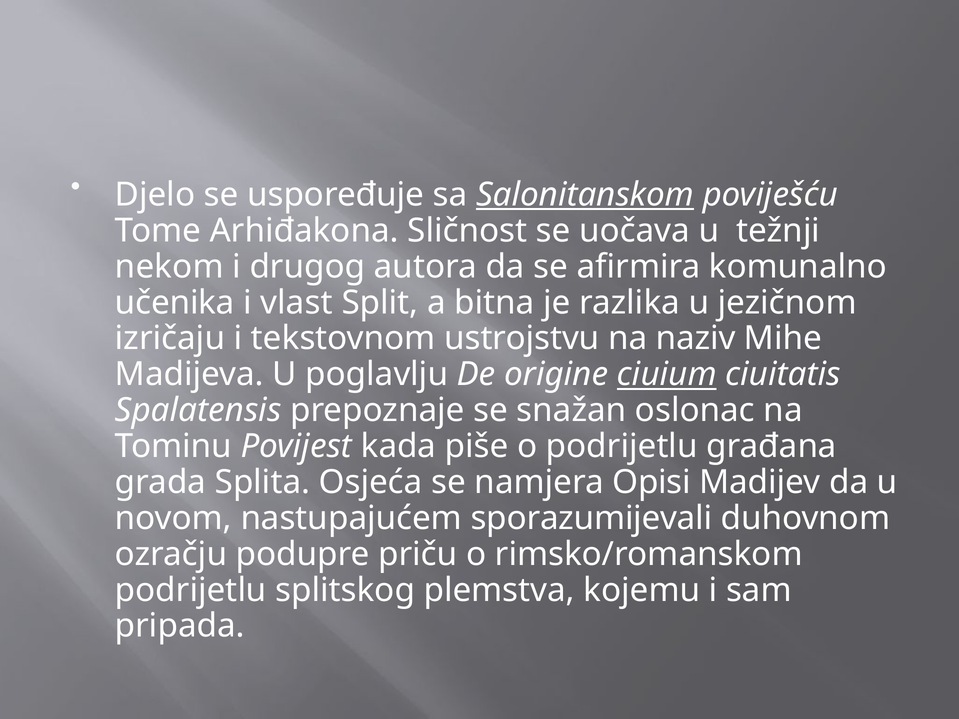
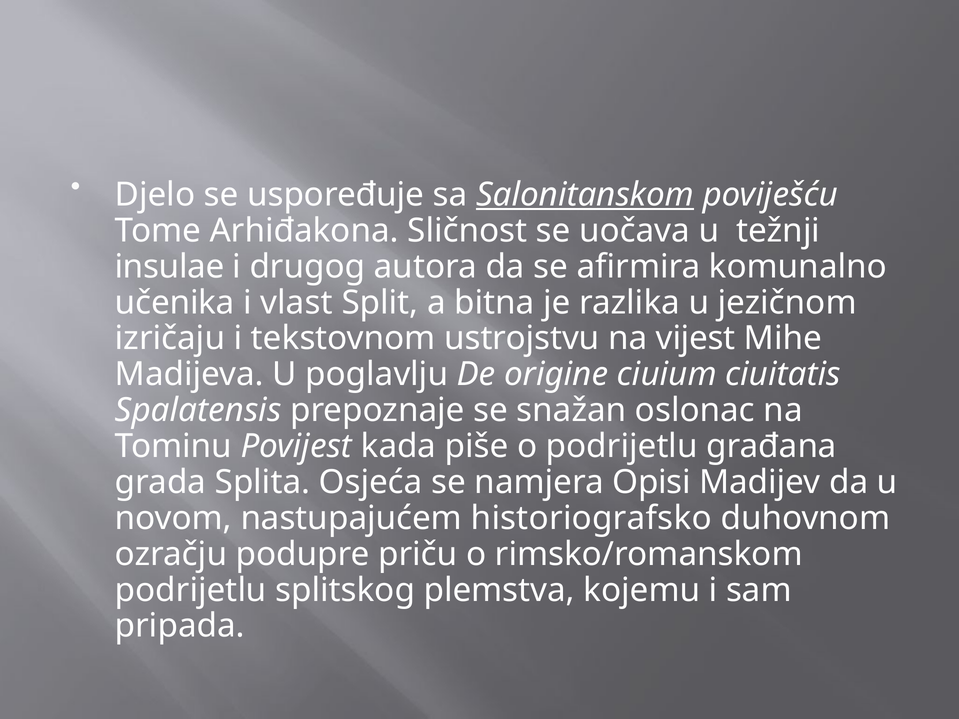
nekom: nekom -> insulae
naziv: naziv -> vijest
ciuium underline: present -> none
sporazumijevali: sporazumijevali -> historiografsko
